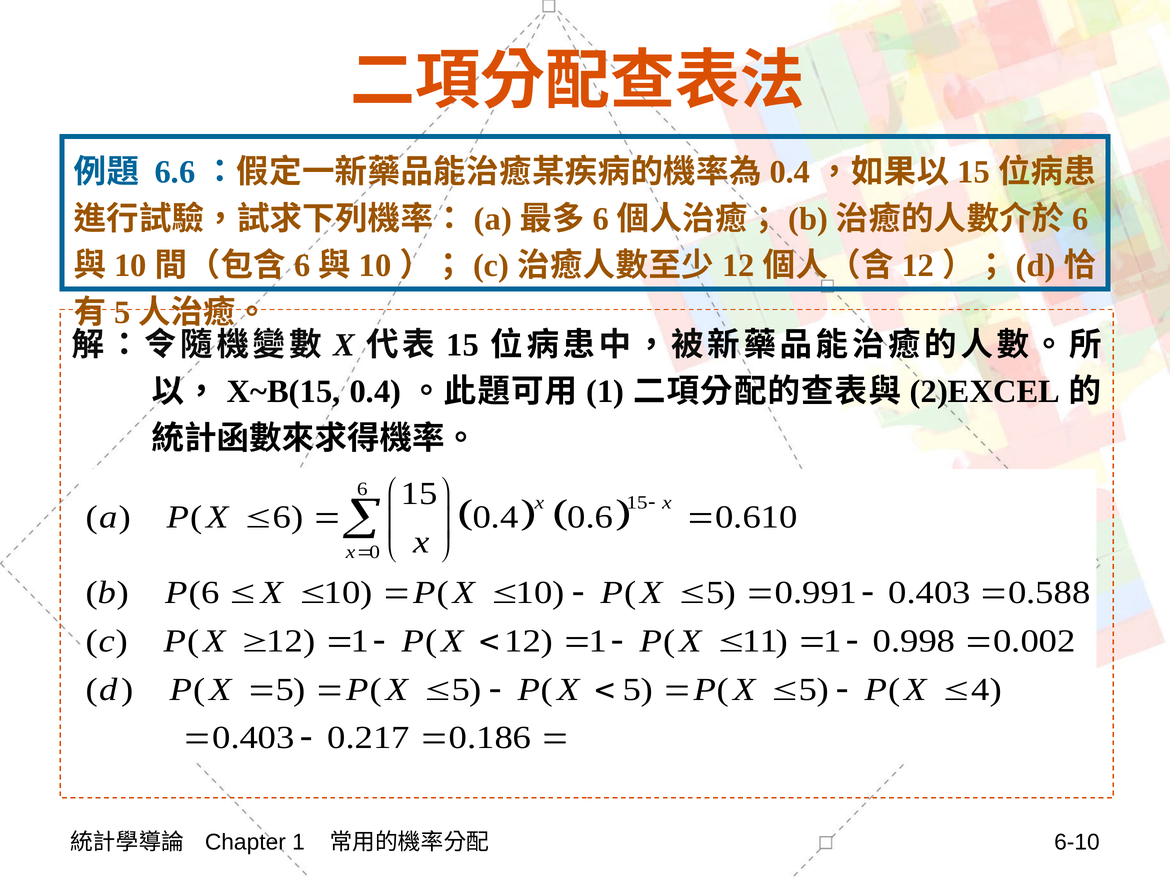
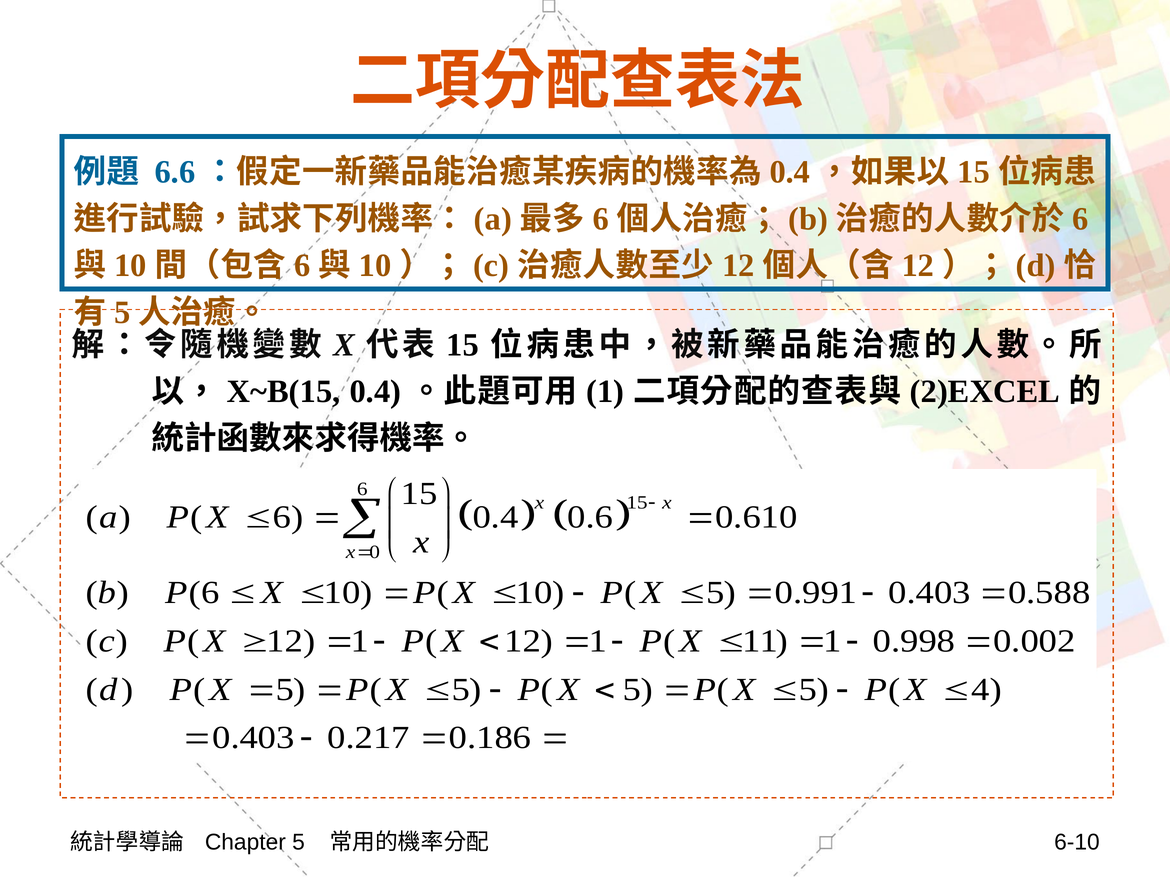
Chapter 1: 1 -> 5
